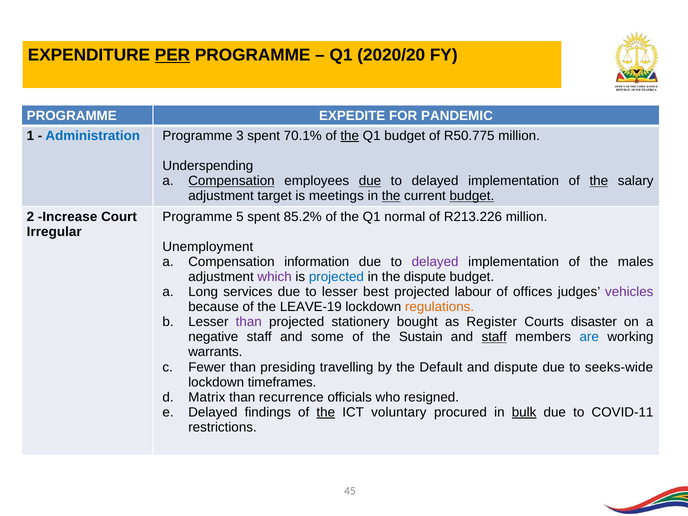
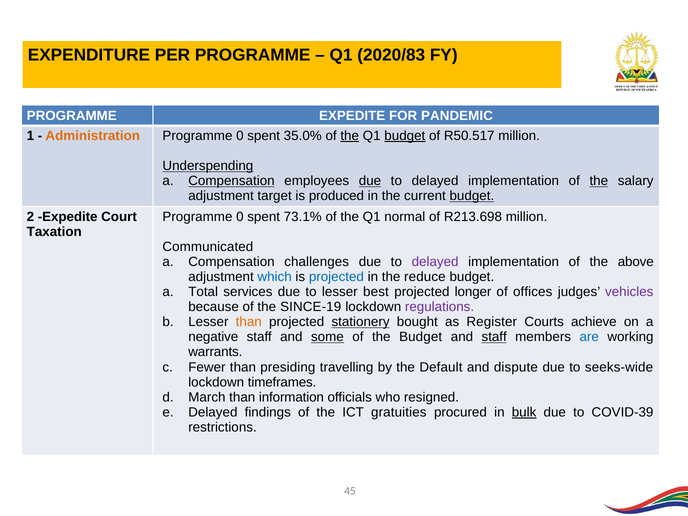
PER underline: present -> none
2020/20: 2020/20 -> 2020/83
Administration colour: blue -> orange
3 at (240, 136): 3 -> 0
70.1%: 70.1% -> 35.0%
budget at (405, 136) underline: none -> present
R50.775: R50.775 -> R50.517
Underspending underline: none -> present
meetings: meetings -> produced
the at (391, 196) underline: present -> none
2 Increase: Increase -> Expedite
5 at (240, 217): 5 -> 0
85.2%: 85.2% -> 73.1%
R213.226: R213.226 -> R213.698
Irregular: Irregular -> Taxation
Unemployment: Unemployment -> Communicated
information: information -> challenges
males: males -> above
which colour: purple -> blue
the dispute: dispute -> reduce
Long: Long -> Total
labour: labour -> longer
LEAVE-19: LEAVE-19 -> SINCE-19
regulations colour: orange -> purple
than at (249, 322) colour: purple -> orange
stationery underline: none -> present
disaster: disaster -> achieve
some underline: none -> present
the Sustain: Sustain -> Budget
Matrix: Matrix -> March
recurrence: recurrence -> information
the at (326, 412) underline: present -> none
voluntary: voluntary -> gratuities
COVID-11: COVID-11 -> COVID-39
